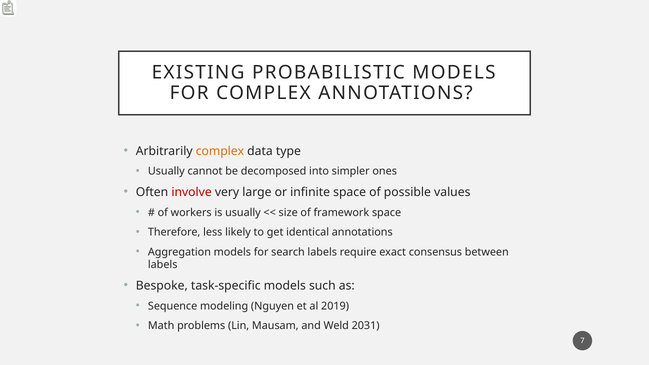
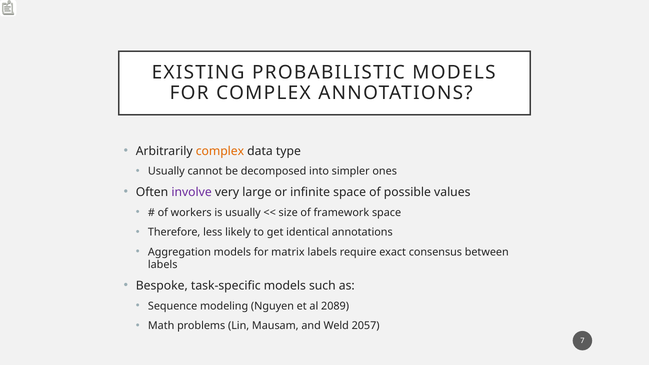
involve colour: red -> purple
search: search -> matrix
2019: 2019 -> 2089
2031: 2031 -> 2057
